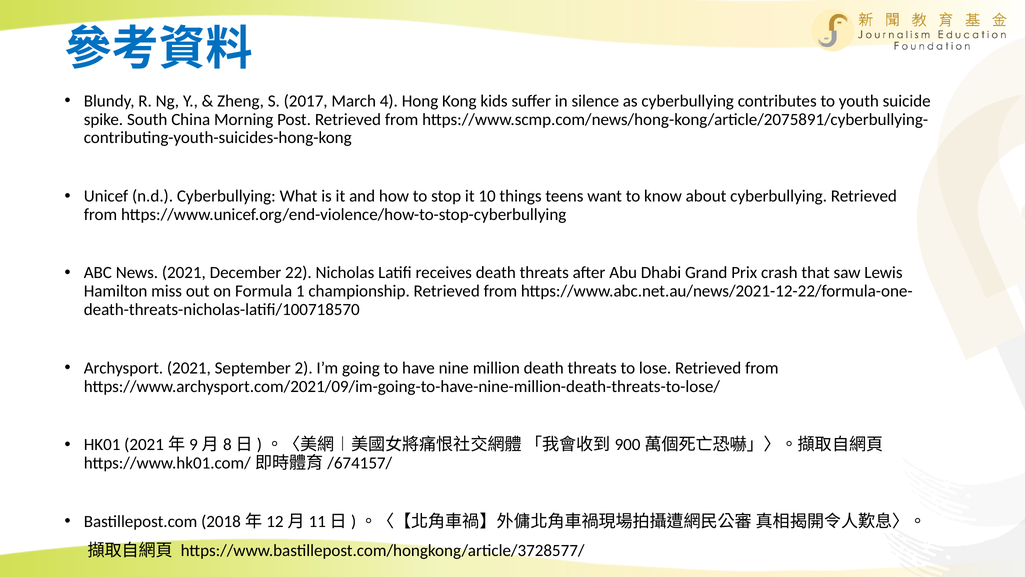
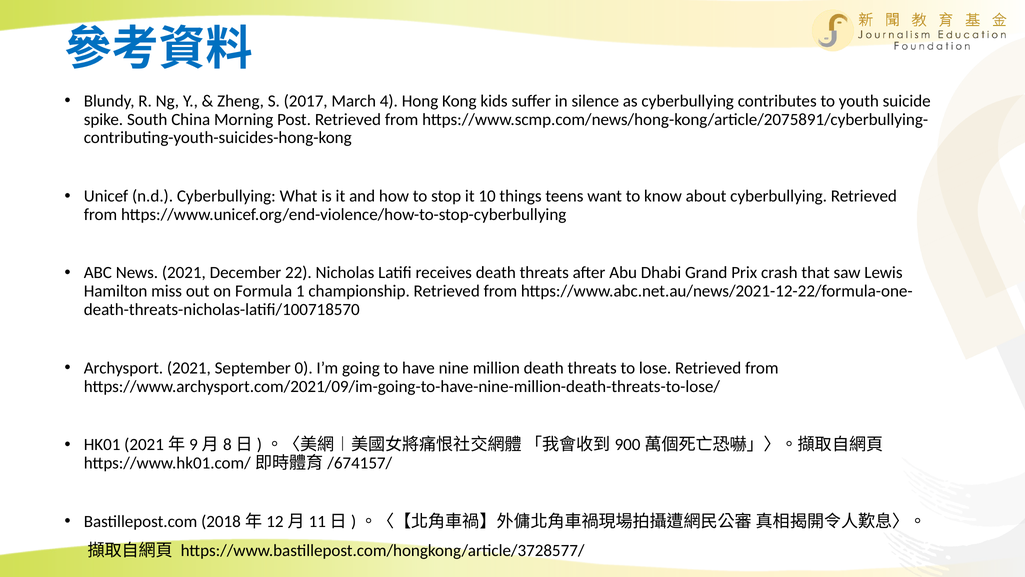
2: 2 -> 0
